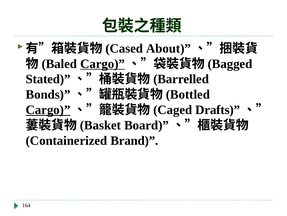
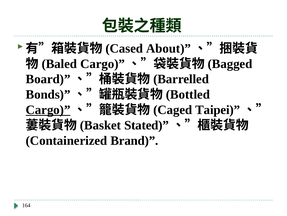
Cargo at (103, 64) underline: present -> none
Stated: Stated -> Board
Drafts: Drafts -> Taipei
Board: Board -> Stated
